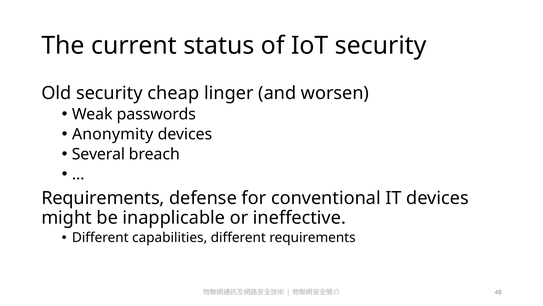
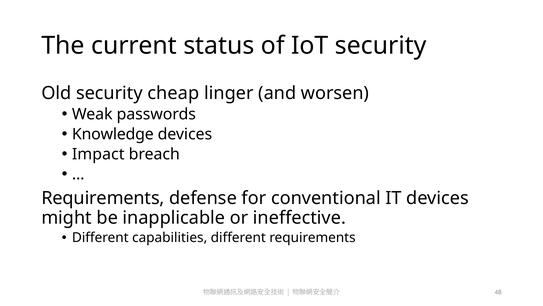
Anonymity: Anonymity -> Knowledge
Several: Several -> Impact
